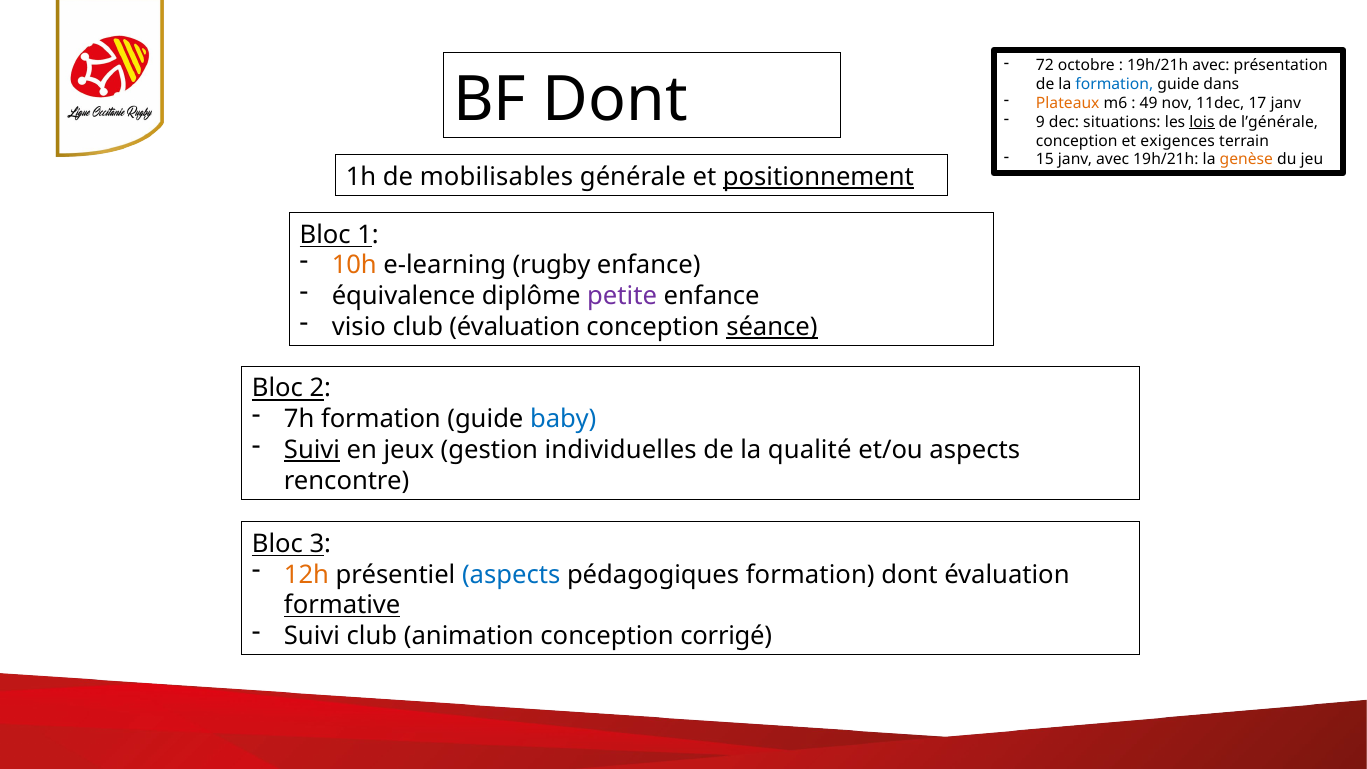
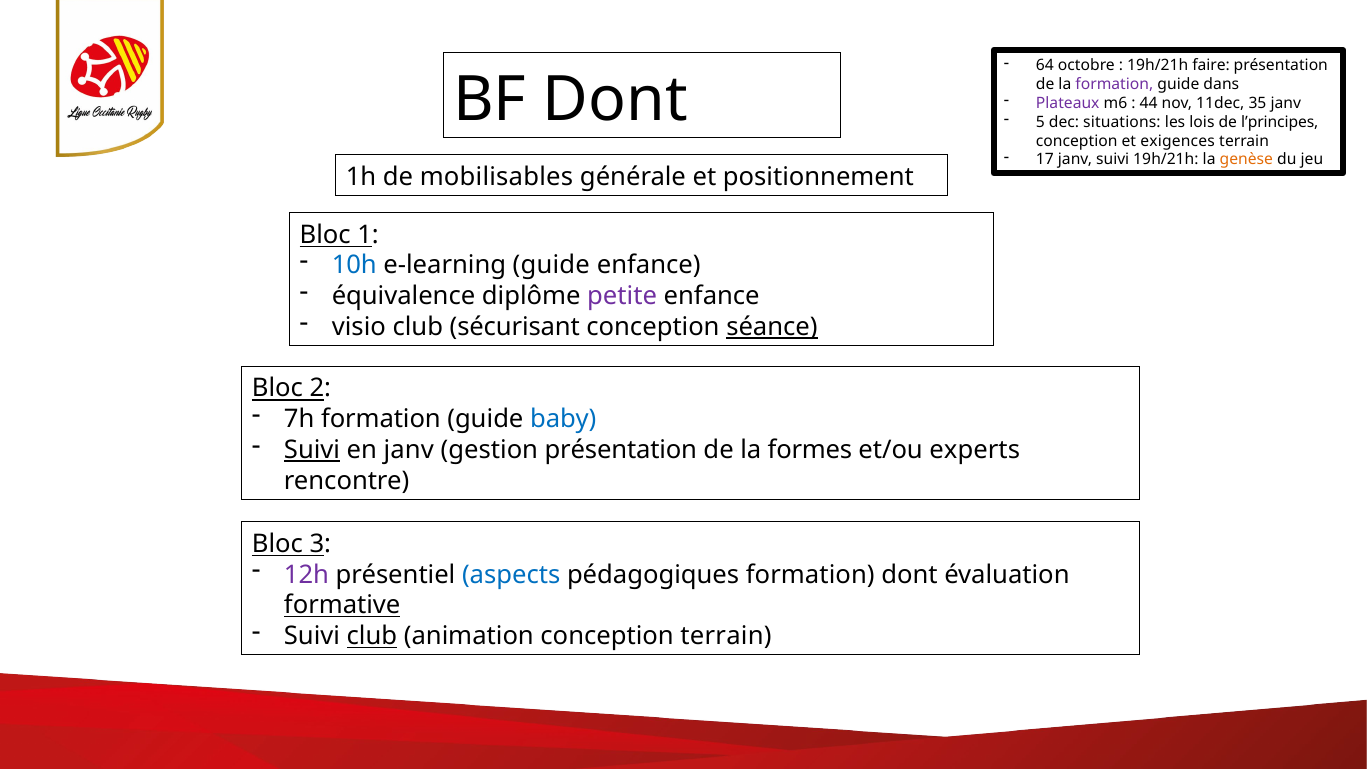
72: 72 -> 64
19h/21h avec: avec -> faire
formation at (1114, 84) colour: blue -> purple
Plateaux colour: orange -> purple
49: 49 -> 44
17: 17 -> 35
9: 9 -> 5
lois underline: present -> none
l’générale: l’générale -> l’principes
15: 15 -> 17
janv avec: avec -> suivi
positionnement underline: present -> none
10h colour: orange -> blue
e-learning rugby: rugby -> guide
club évaluation: évaluation -> sécurisant
en jeux: jeux -> janv
gestion individuelles: individuelles -> présentation
qualité: qualité -> formes
et/ou aspects: aspects -> experts
12h colour: orange -> purple
club at (372, 636) underline: none -> present
conception corrigé: corrigé -> terrain
